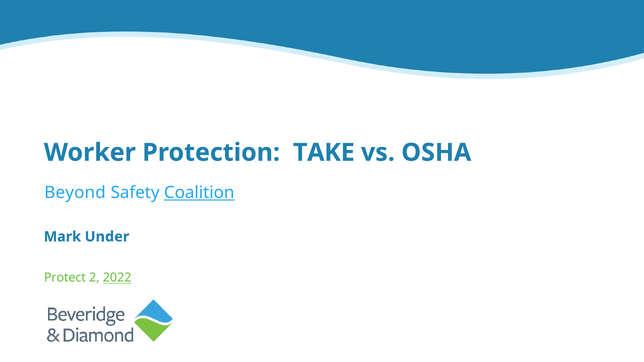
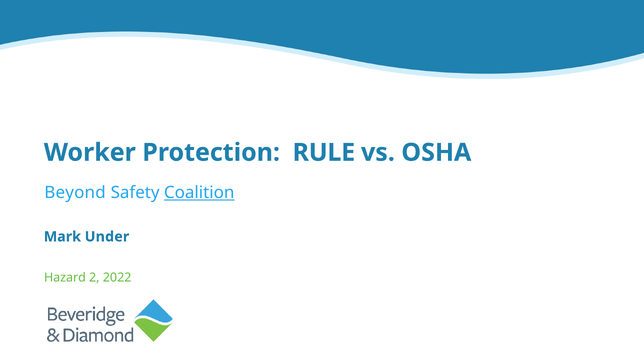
TAKE: TAKE -> RULE
Protect: Protect -> Hazard
2022 underline: present -> none
